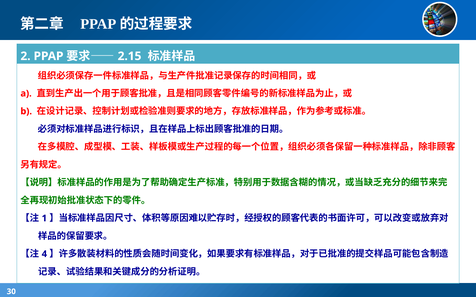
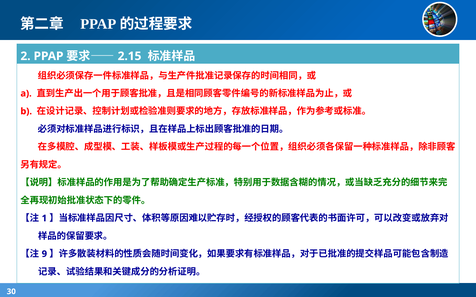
4: 4 -> 9
